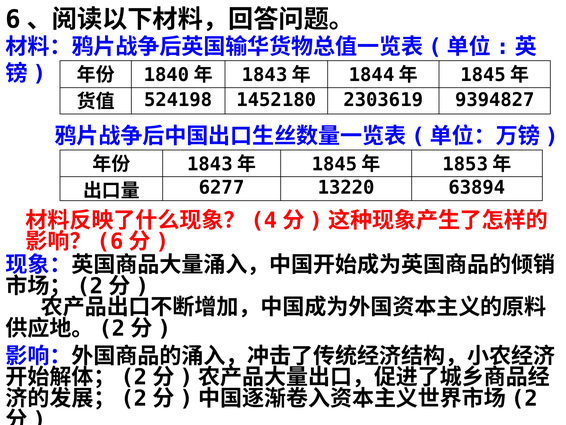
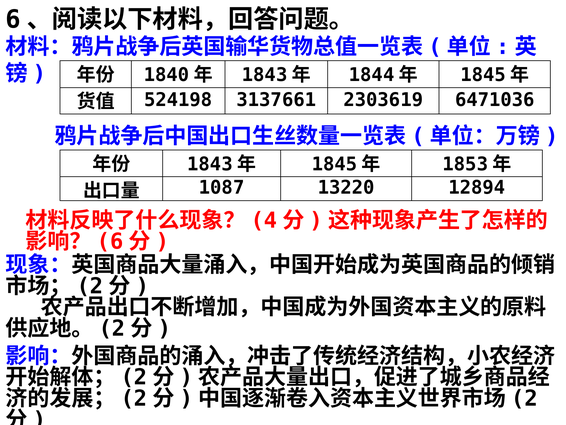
1452180: 1452180 -> 3137661
9394827: 9394827 -> 6471036
6277: 6277 -> 1087
63894: 63894 -> 12894
